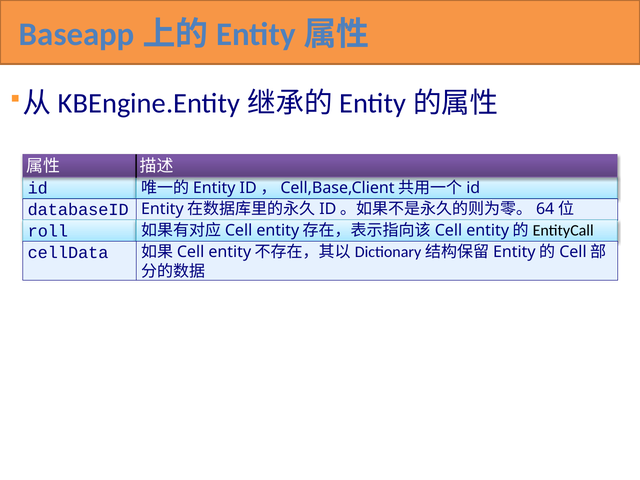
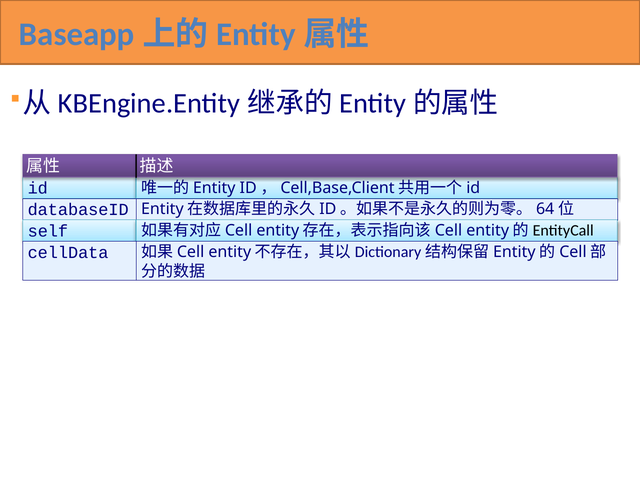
roll: roll -> self
